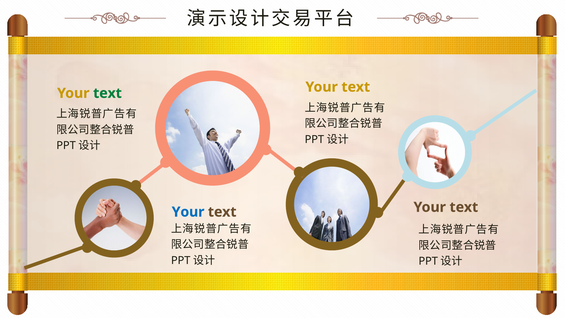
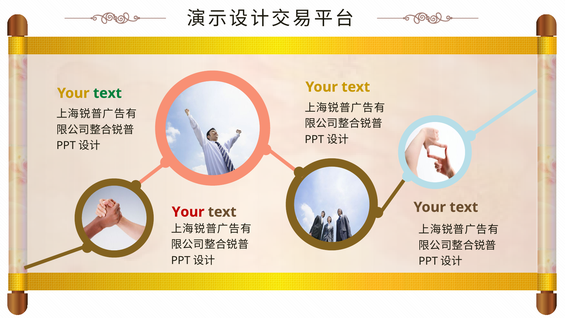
Your at (188, 212) colour: blue -> red
